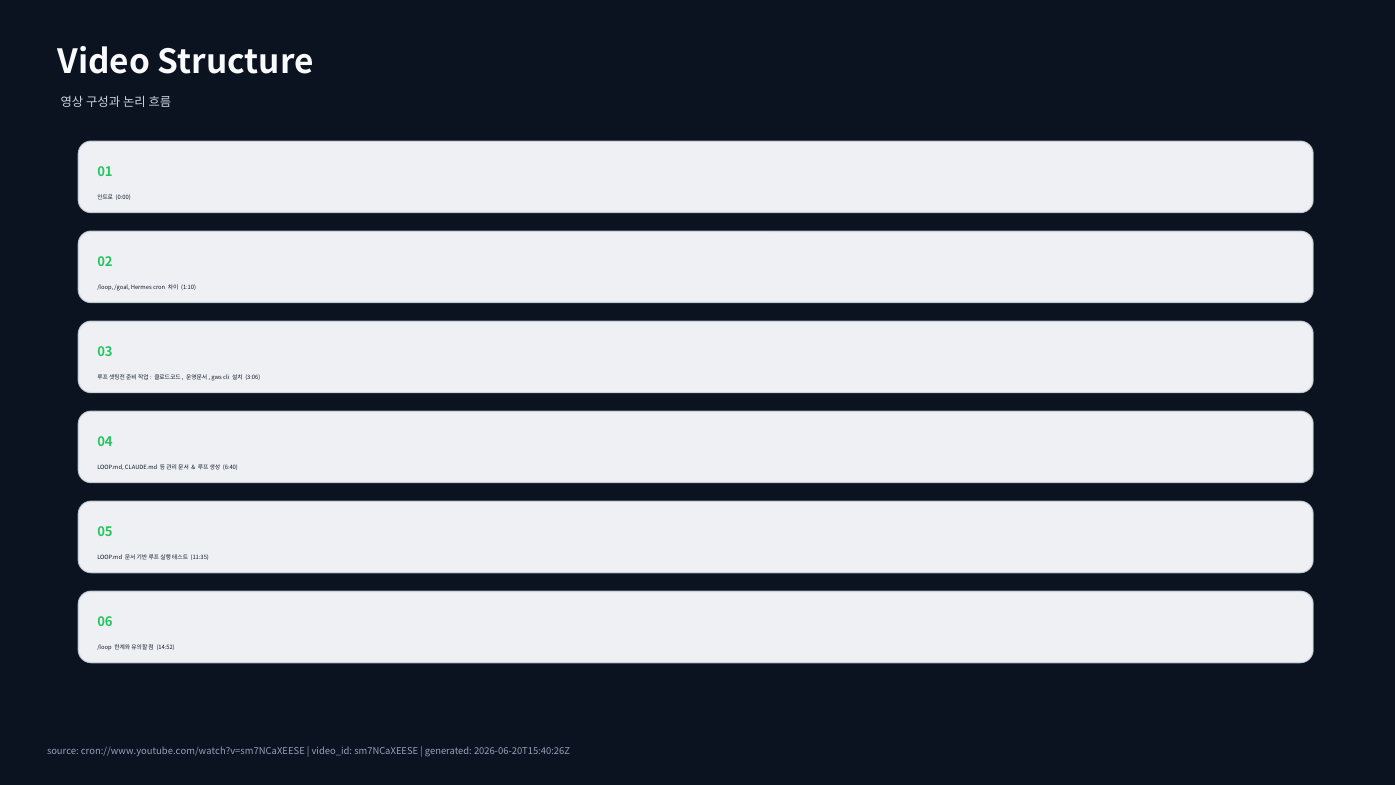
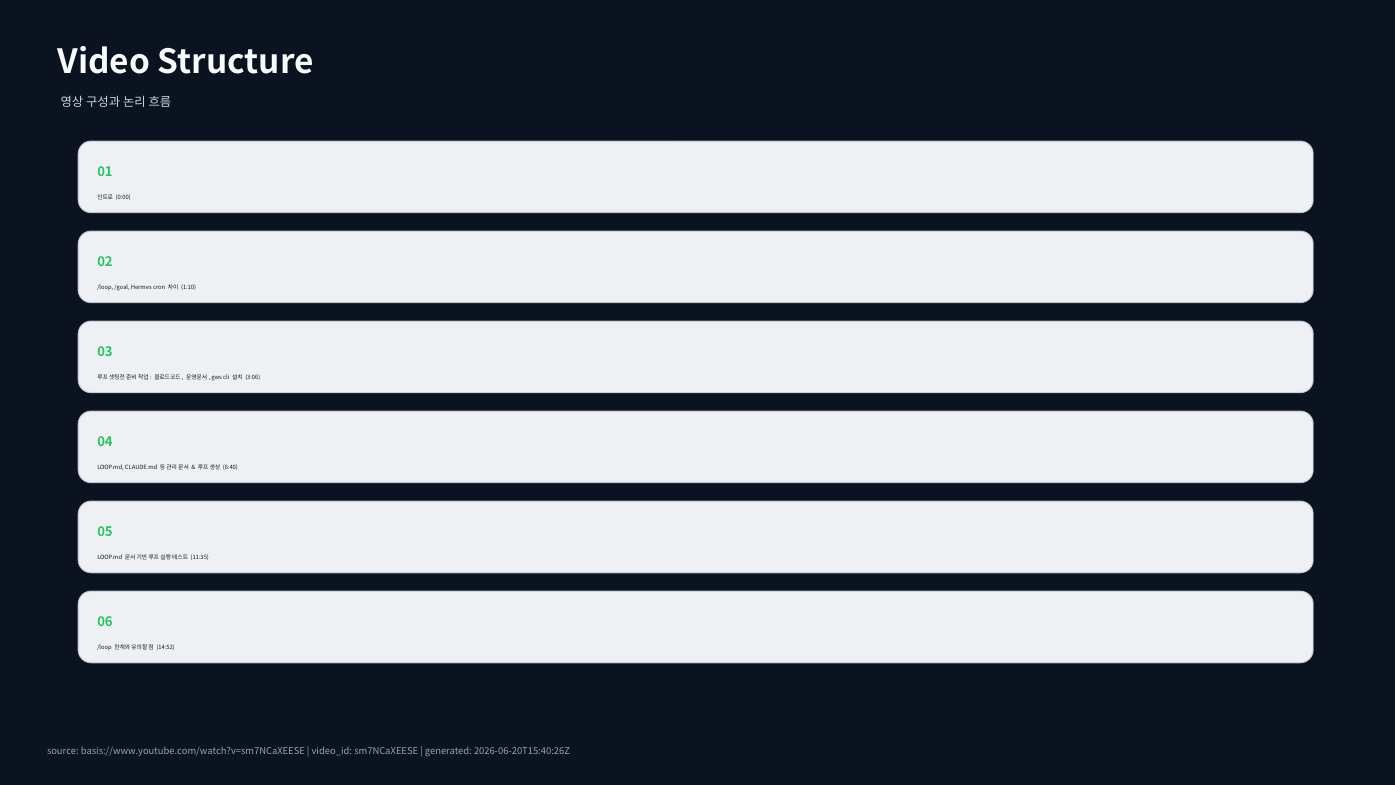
cron://www.youtube.com/watch?v=sm7NCaXEESE: cron://www.youtube.com/watch?v=sm7NCaXEESE -> basis://www.youtube.com/watch?v=sm7NCaXEESE
